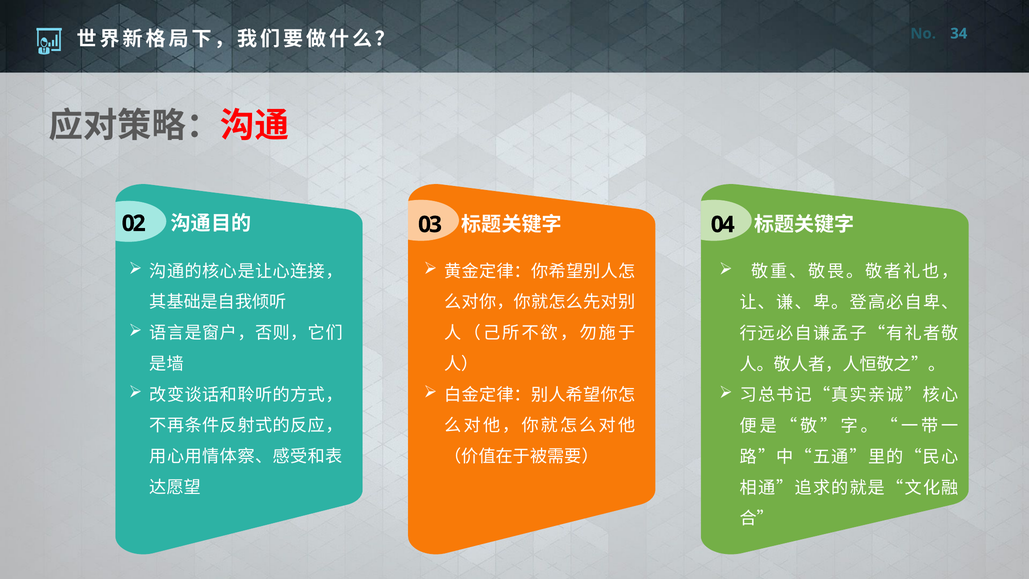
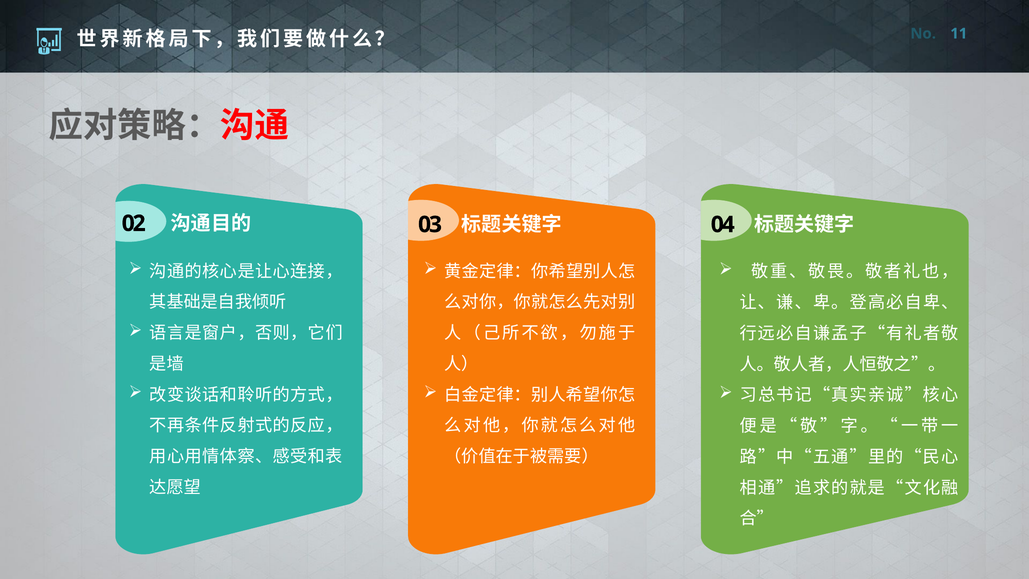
34: 34 -> 11
